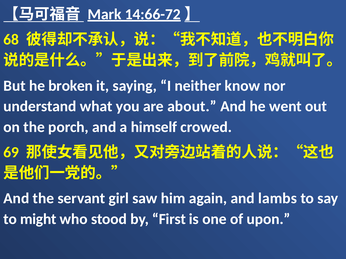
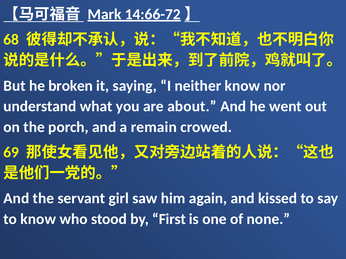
himself: himself -> remain
lambs: lambs -> kissed
to might: might -> know
upon: upon -> none
